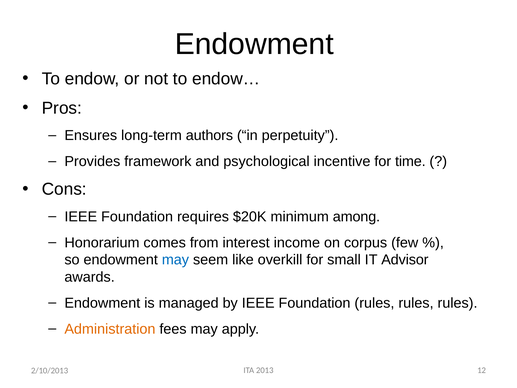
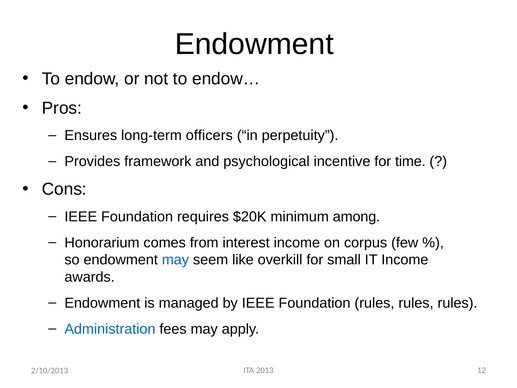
authors: authors -> officers
IT Advisor: Advisor -> Income
Administration colour: orange -> blue
